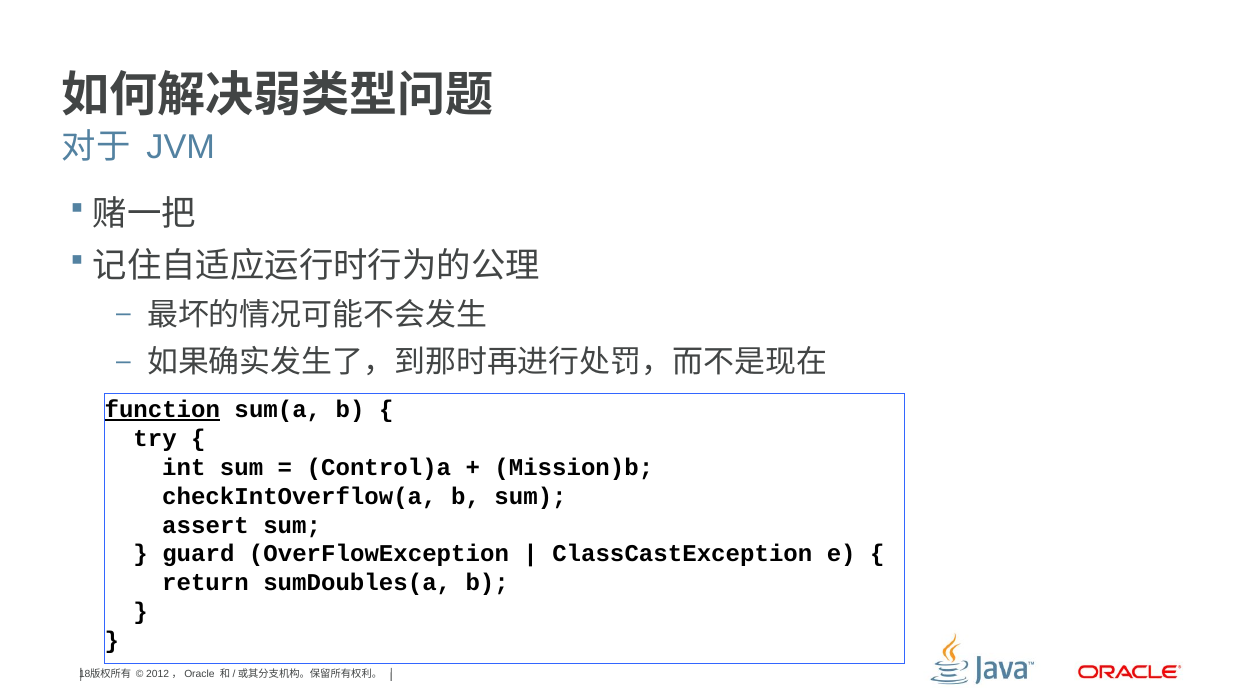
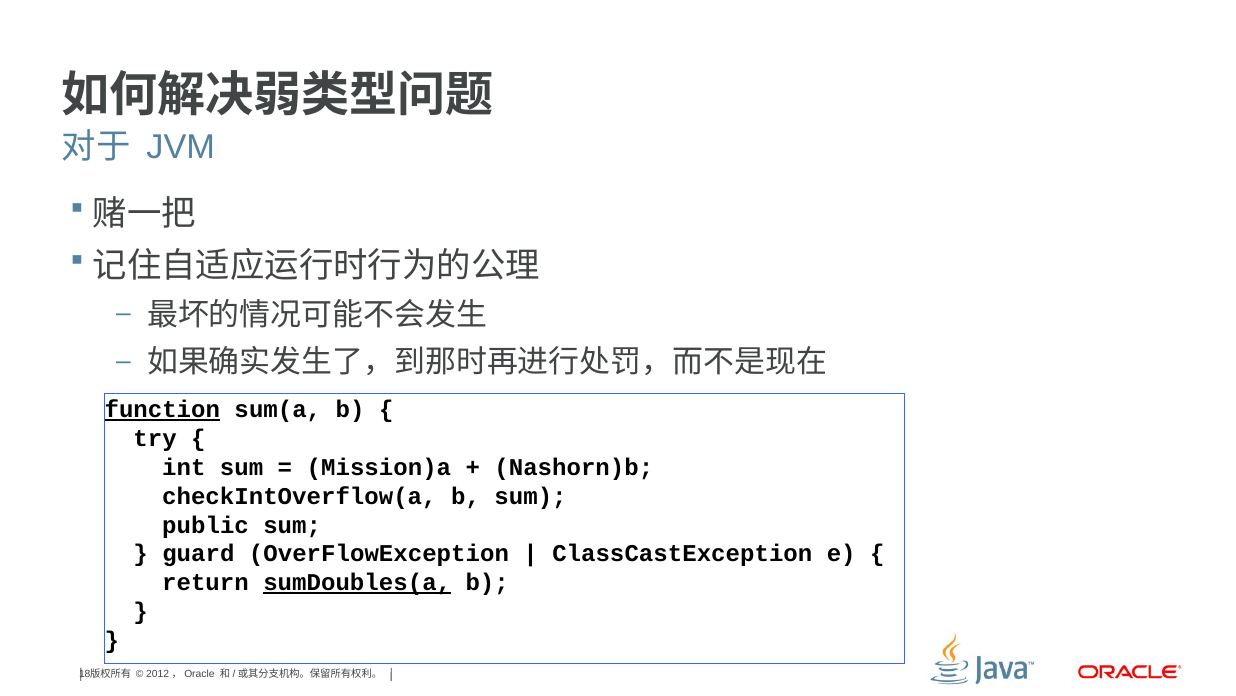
Control)a: Control)a -> Mission)a
Mission)b: Mission)b -> Nashorn)b
assert: assert -> public
sumDoubles(a underline: none -> present
